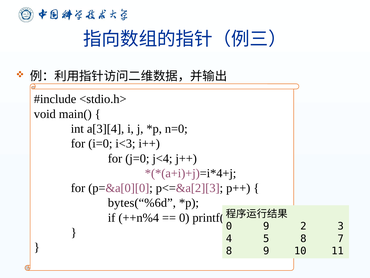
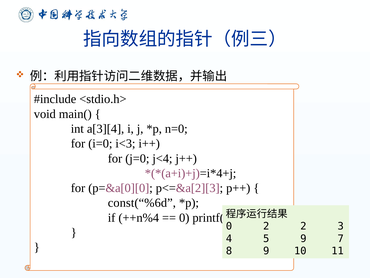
bytes(“%6d: bytes(“%6d -> const(“%6d
0 9: 9 -> 2
5 8: 8 -> 9
